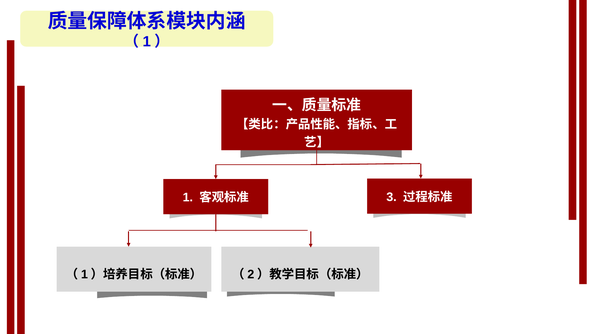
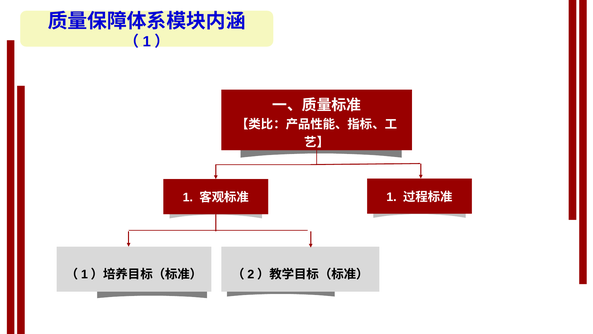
3 at (392, 197): 3 -> 1
